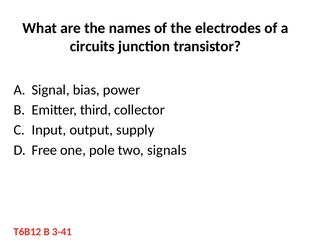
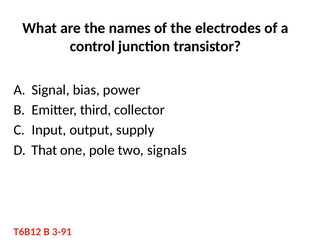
circuits: circuits -> control
Free: Free -> That
3-41: 3-41 -> 3-91
